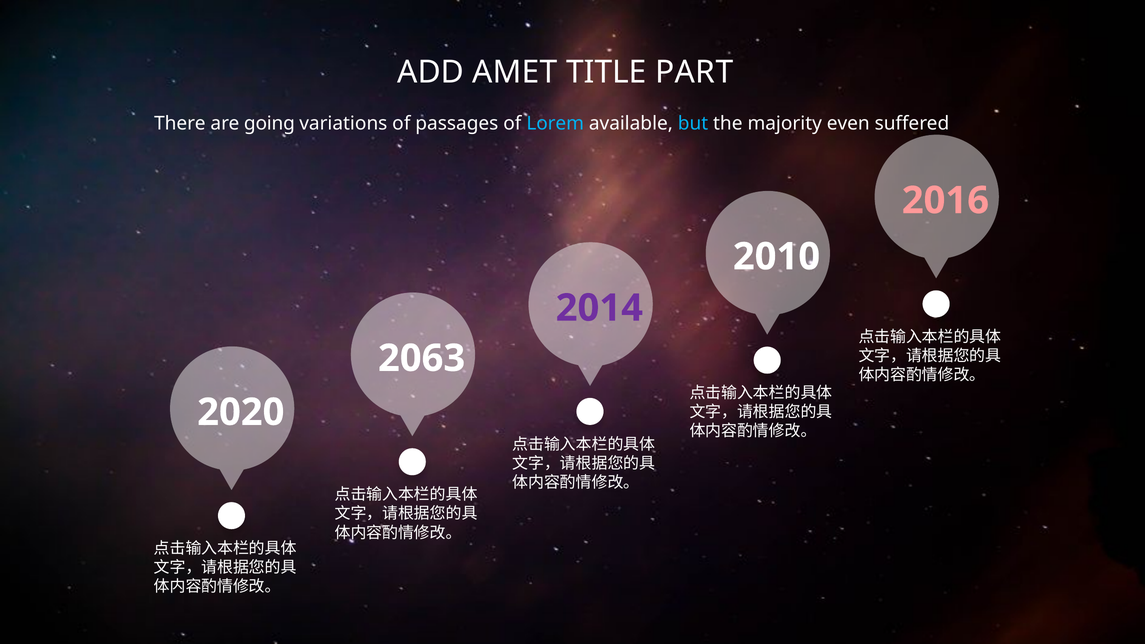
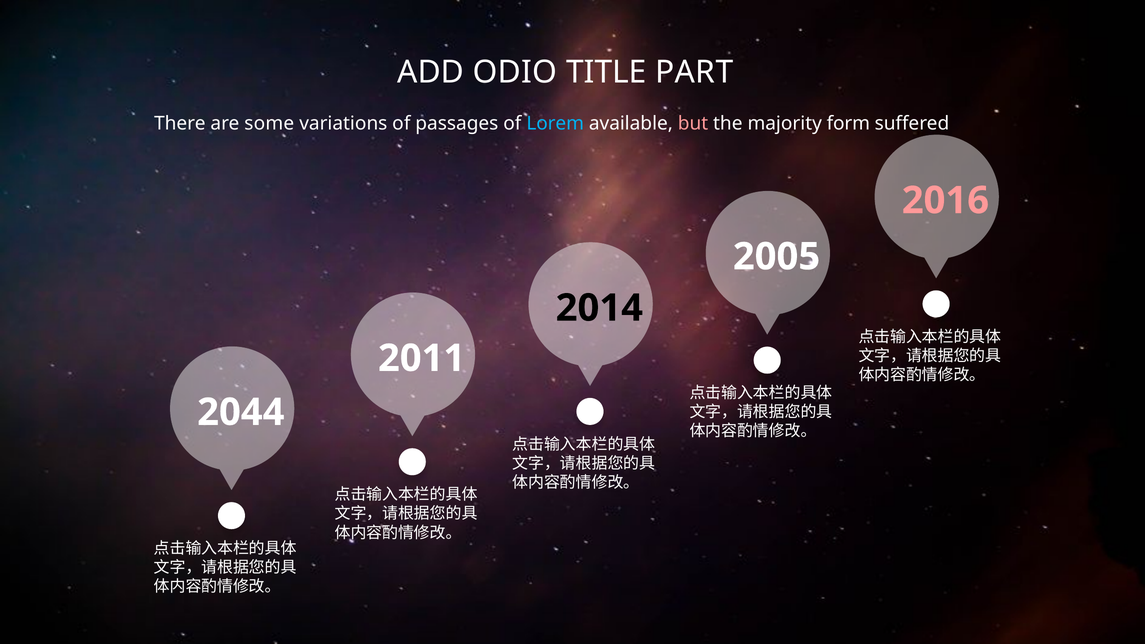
AMET: AMET -> ODIO
going: going -> some
but colour: light blue -> pink
even: even -> form
2010: 2010 -> 2005
2014 colour: purple -> black
2063: 2063 -> 2011
2020: 2020 -> 2044
